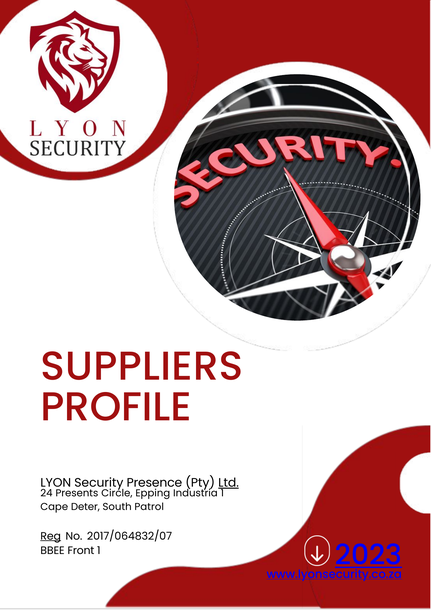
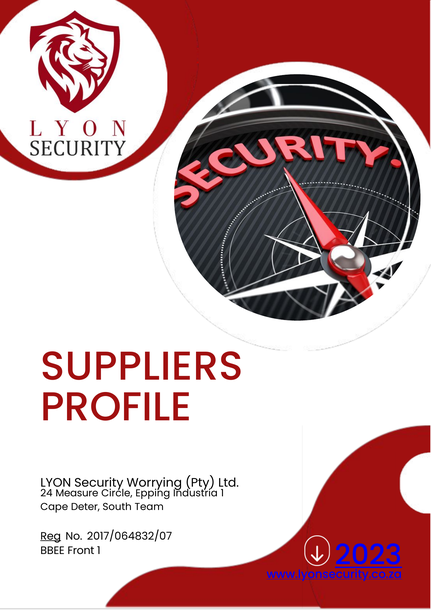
Presence: Presence -> Worrying
Ltd underline: present -> none
Presents: Presents -> Measure
Patrol: Patrol -> Team
